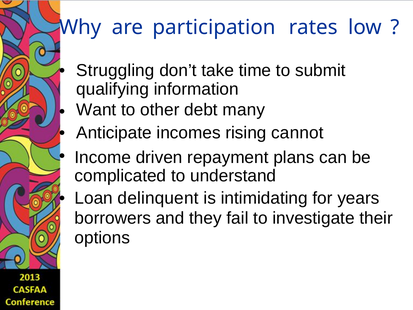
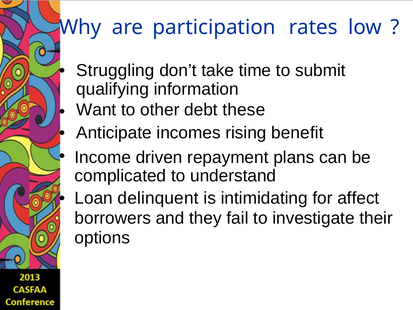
many: many -> these
cannot: cannot -> benefit
years: years -> affect
